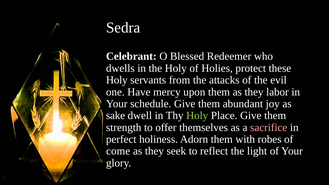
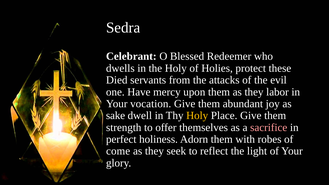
Holy at (117, 80): Holy -> Died
schedule: schedule -> vocation
Holy at (197, 116) colour: light green -> yellow
